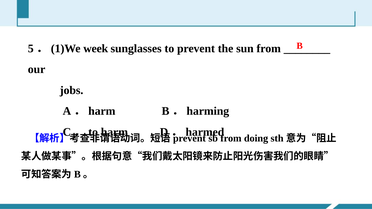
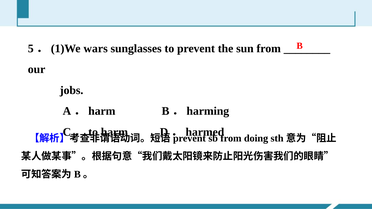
week: week -> wars
